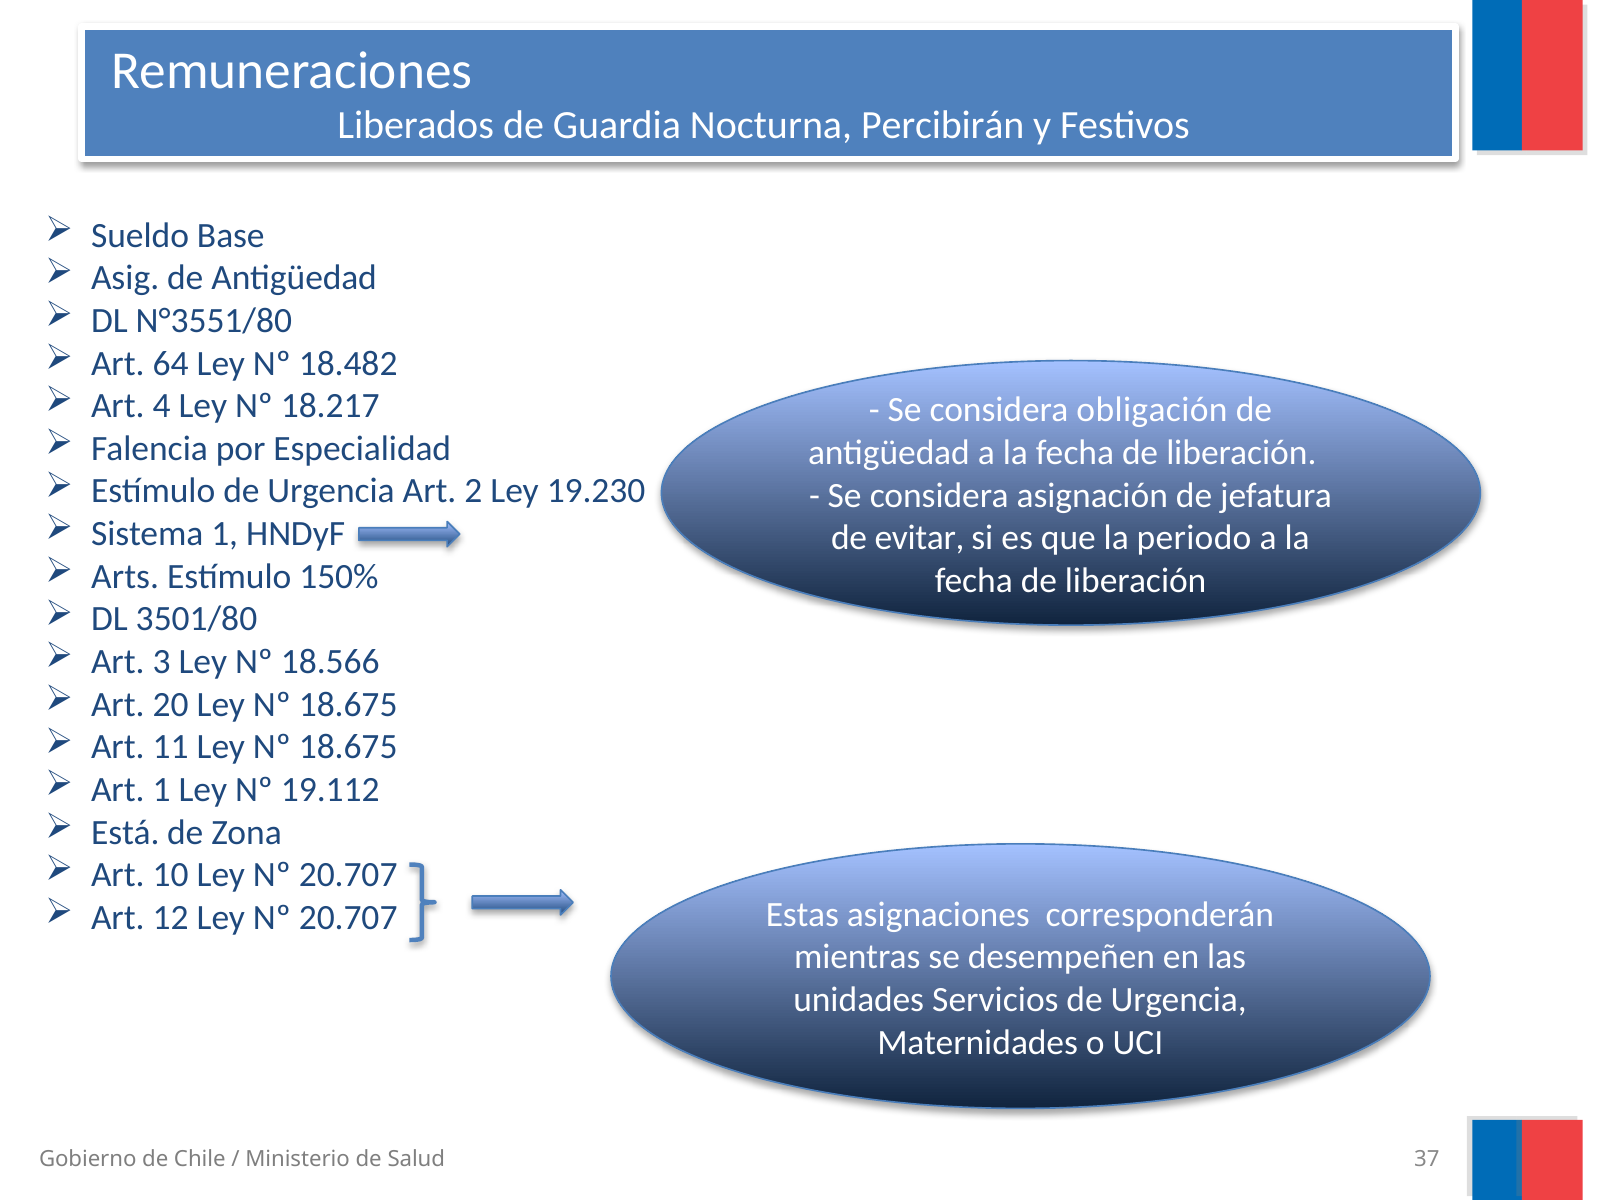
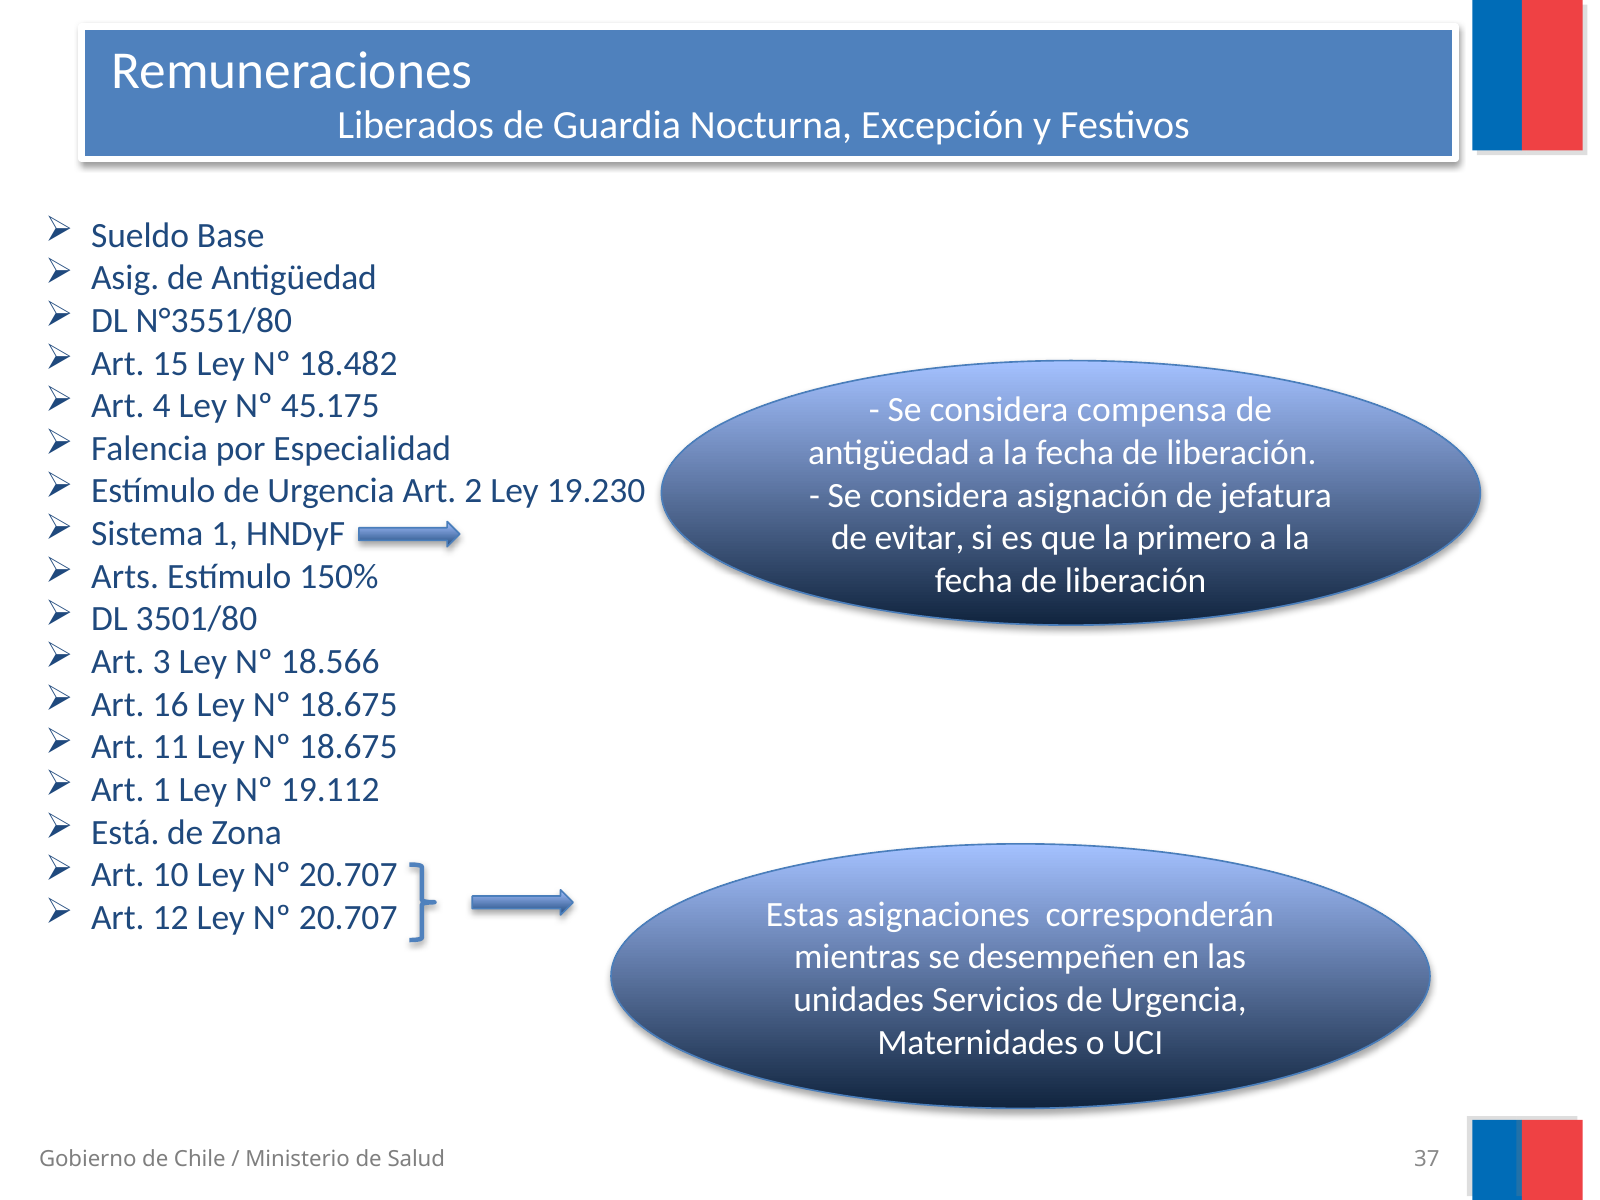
Percibirán: Percibirán -> Excepción
64: 64 -> 15
18.217: 18.217 -> 45.175
obligación: obligación -> compensa
periodo: periodo -> primero
20: 20 -> 16
